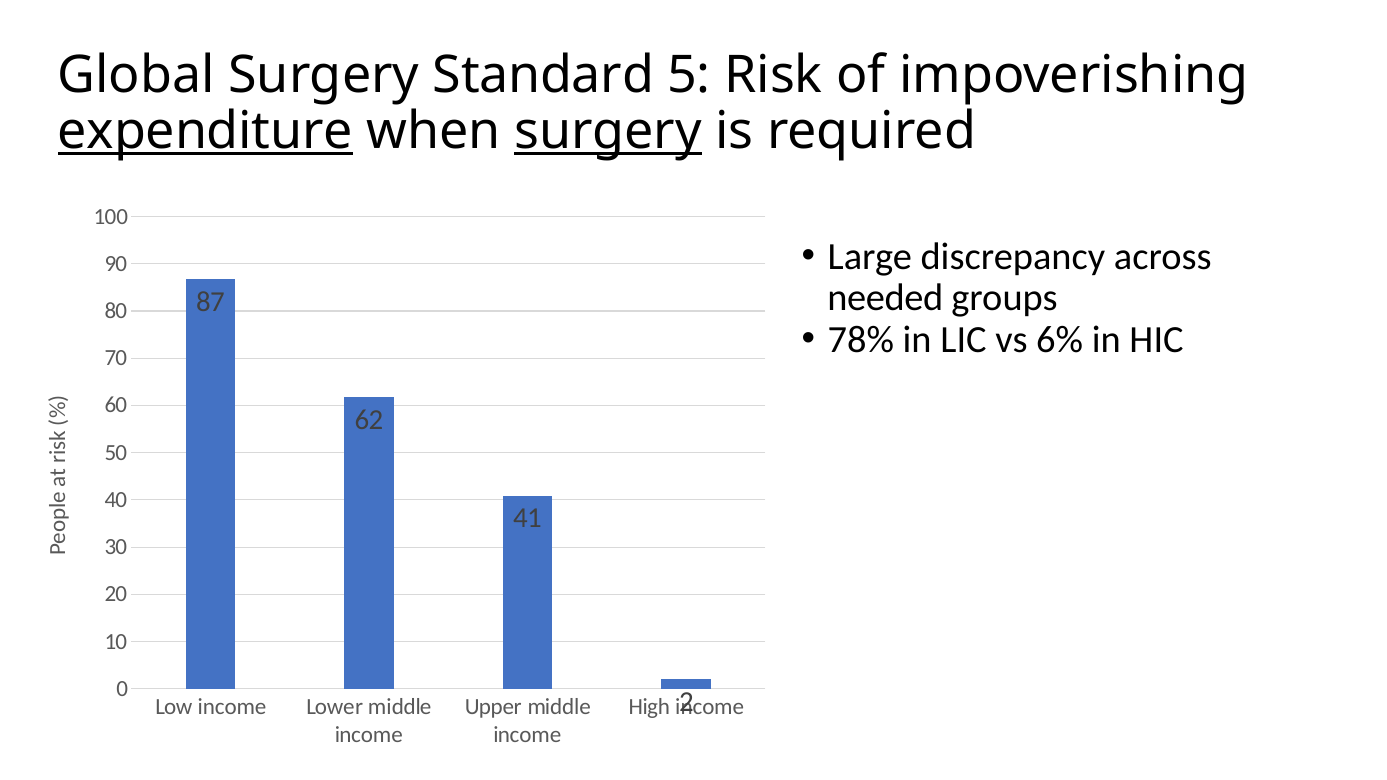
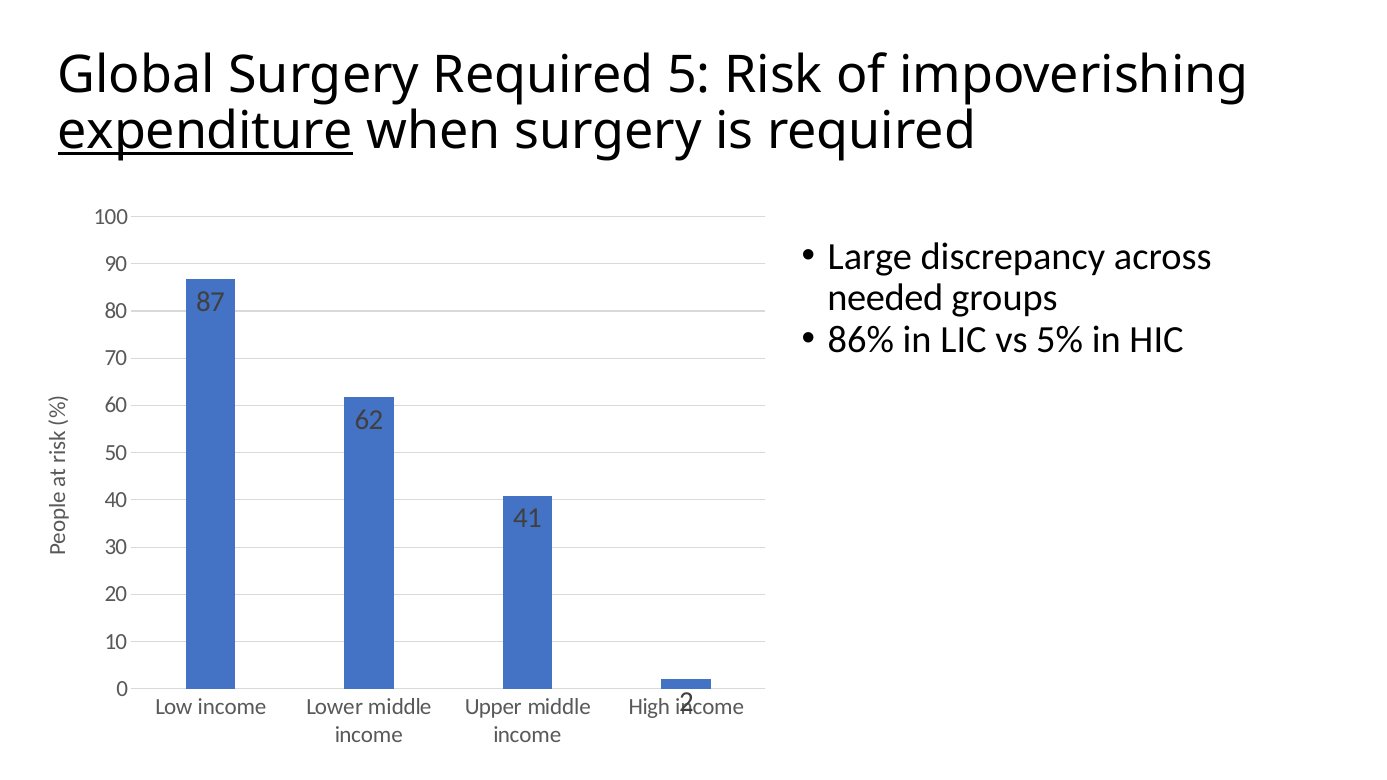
Surgery Standard: Standard -> Required
surgery at (608, 131) underline: present -> none
78%: 78% -> 86%
6%: 6% -> 5%
